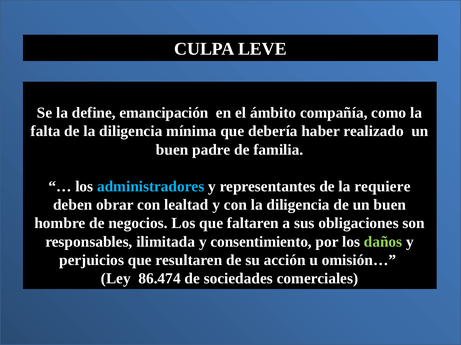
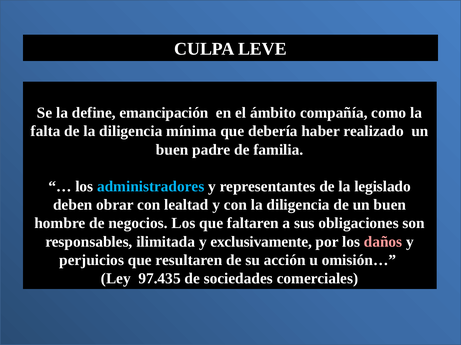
requiere: requiere -> legislado
consentimiento: consentimiento -> exclusivamente
daños colour: light green -> pink
86.474: 86.474 -> 97.435
